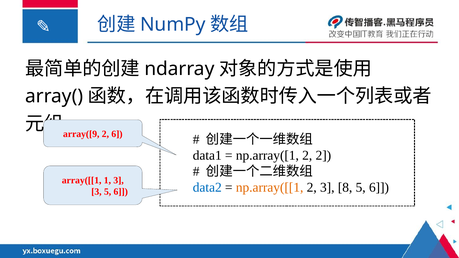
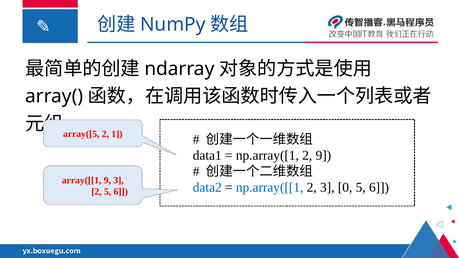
array([9: array([9 -> array([5
2 6: 6 -> 1
2 2: 2 -> 9
array([[1 1: 1 -> 9
np.array([[1 colour: orange -> blue
8: 8 -> 0
3 at (96, 192): 3 -> 2
